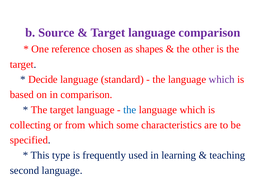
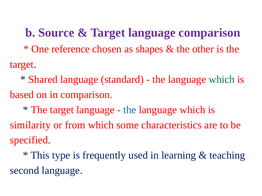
Decide: Decide -> Shared
which at (222, 80) colour: purple -> green
collecting: collecting -> similarity
